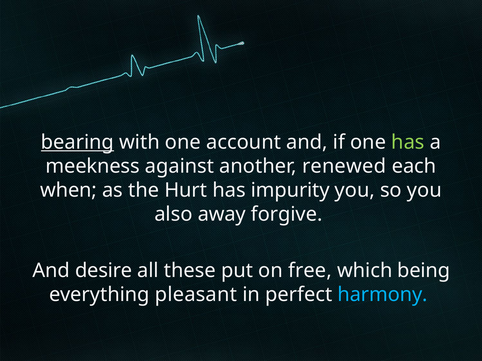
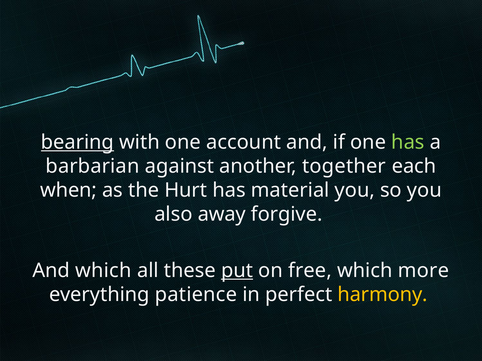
meekness: meekness -> barbarian
renewed: renewed -> together
impurity: impurity -> material
And desire: desire -> which
put underline: none -> present
being: being -> more
pleasant: pleasant -> patience
harmony colour: light blue -> yellow
